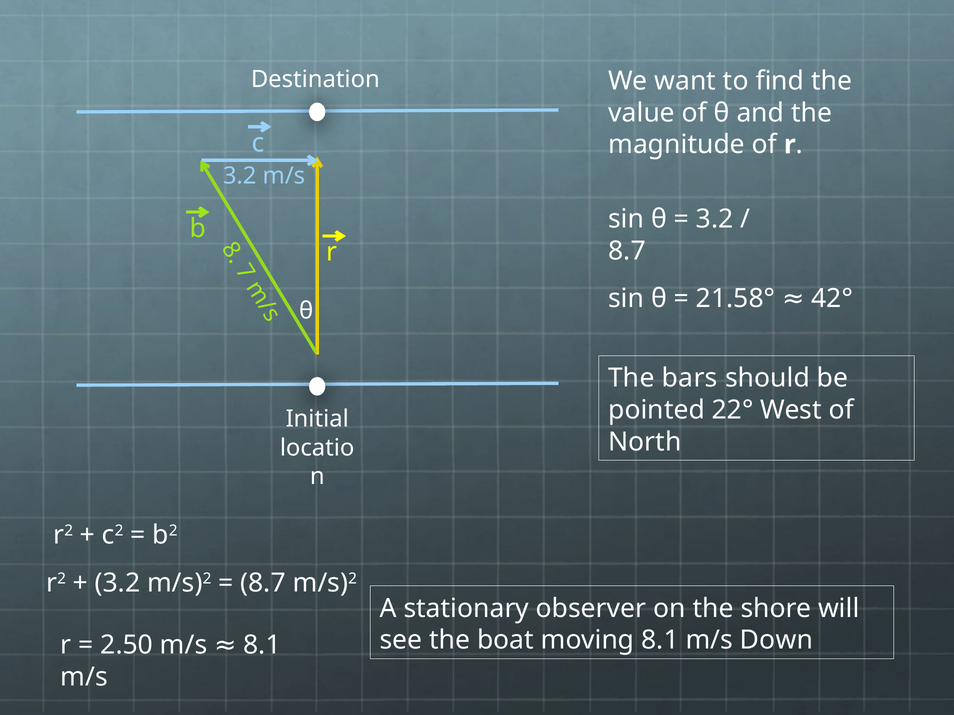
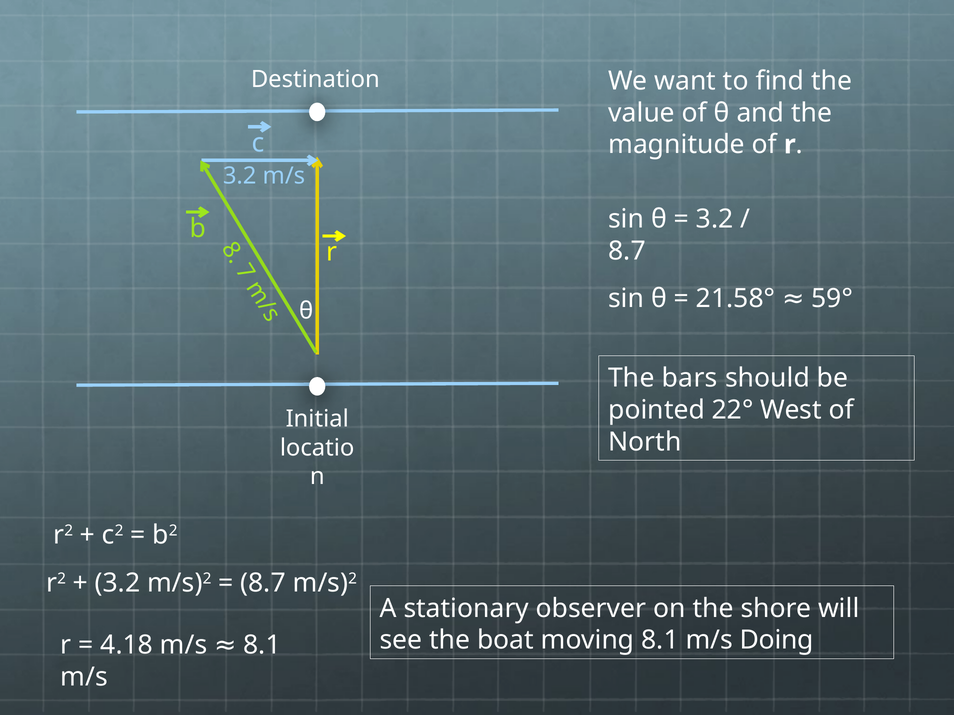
42°: 42° -> 59°
Down: Down -> Doing
2.50: 2.50 -> 4.18
